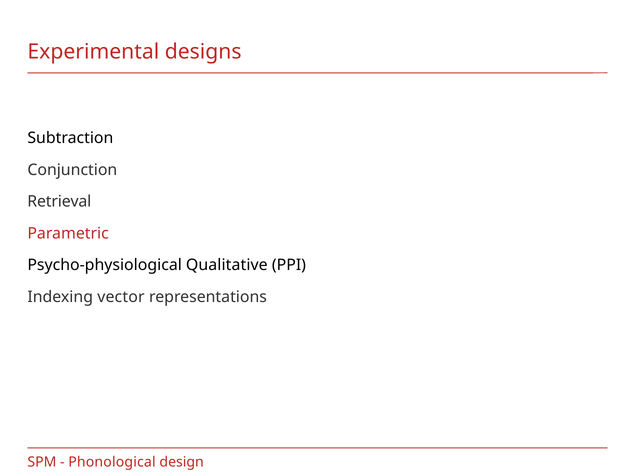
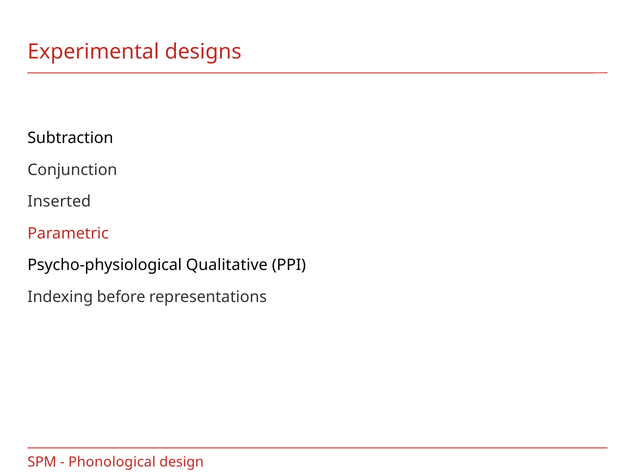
Retrieval: Retrieval -> Inserted
vector: vector -> before
